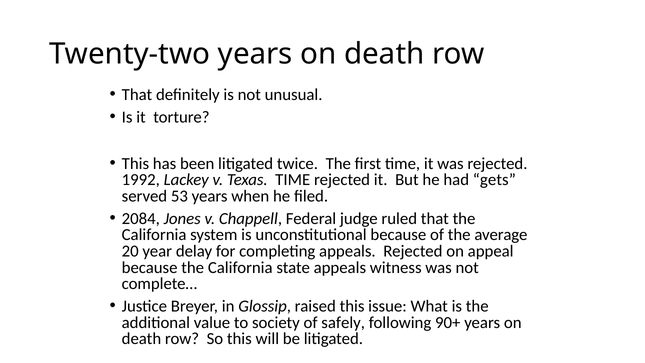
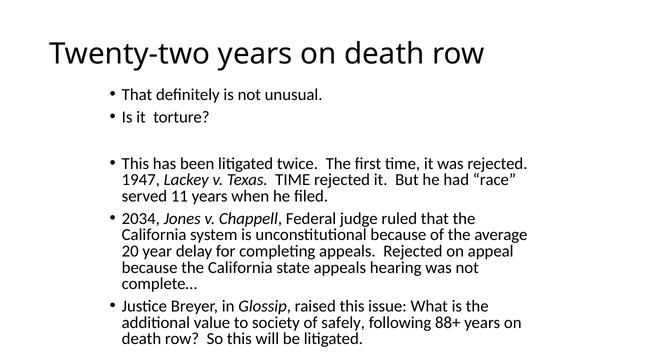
1992: 1992 -> 1947
gets: gets -> race
53: 53 -> 11
2084: 2084 -> 2034
witness: witness -> hearing
90+: 90+ -> 88+
